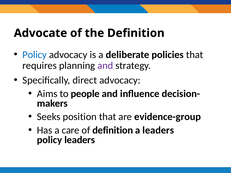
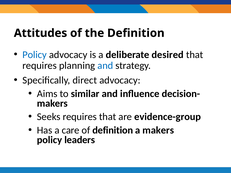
Advocate: Advocate -> Attitudes
policies: policies -> desired
and at (105, 66) colour: purple -> blue
people: people -> similar
Seeks position: position -> requires
a leaders: leaders -> makers
